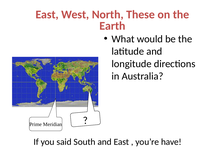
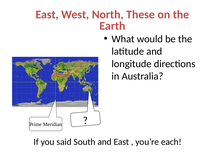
have: have -> each
